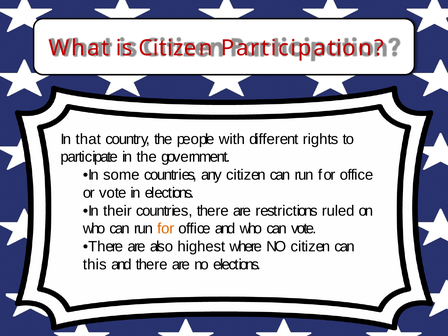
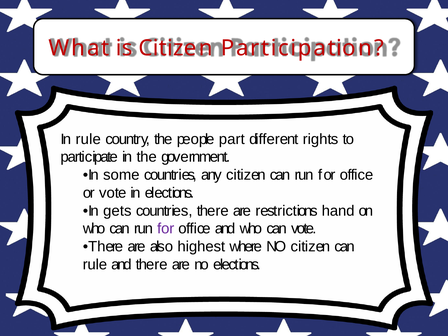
In that: that -> rule
with: with -> part
their: their -> gets
ruled: ruled -> hand
for at (166, 229) colour: orange -> purple
this at (95, 265): this -> rule
